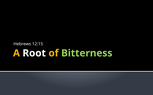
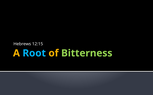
Root colour: white -> light blue
